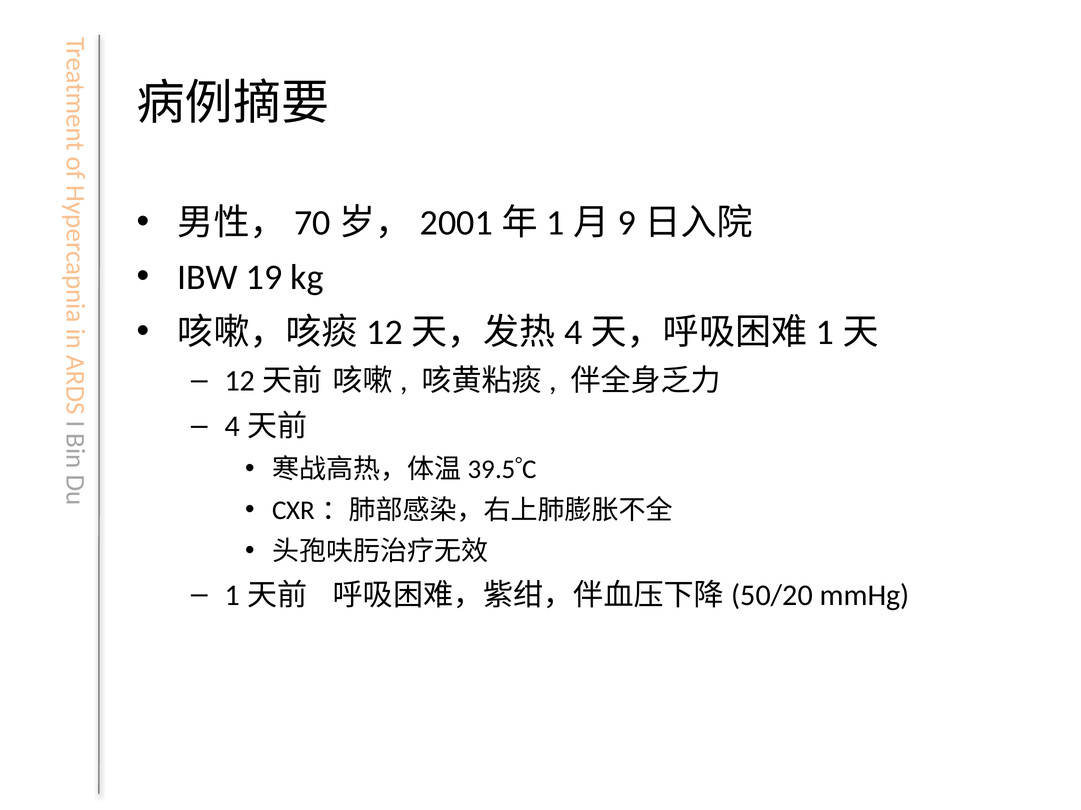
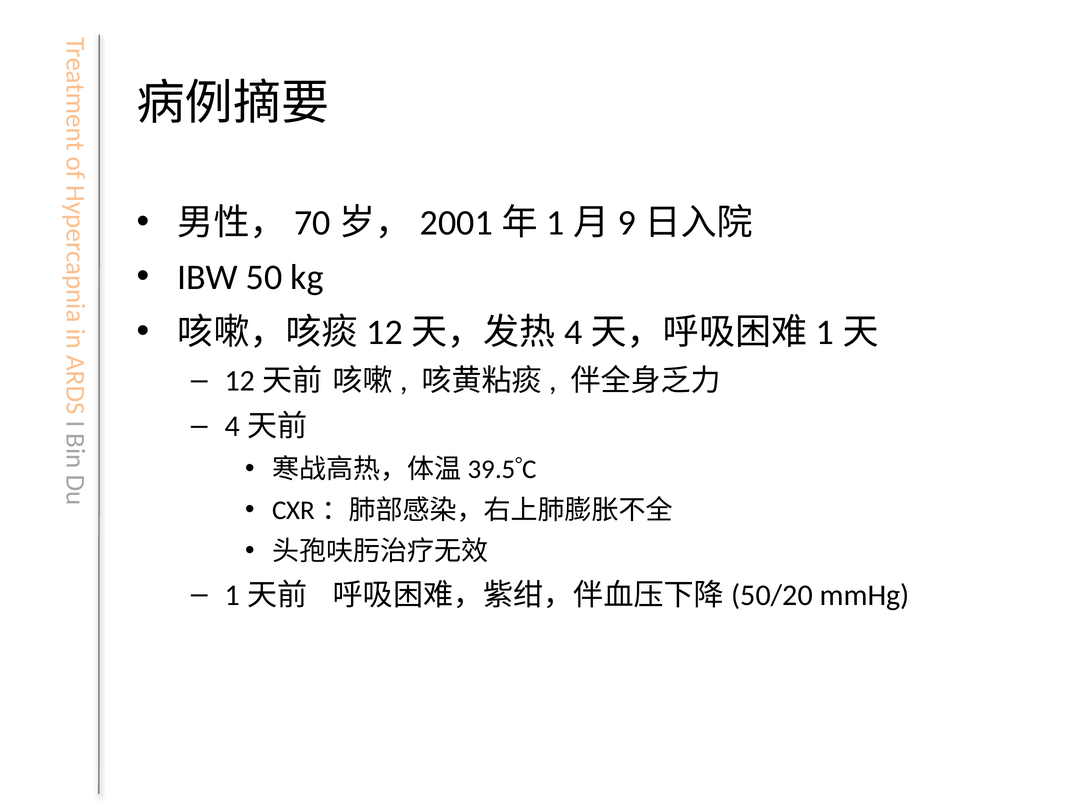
19: 19 -> 50
